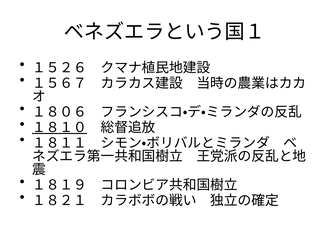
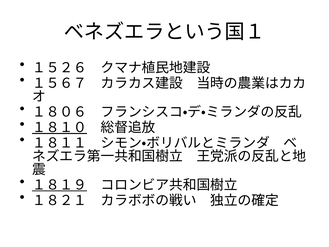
１８１９ underline: none -> present
